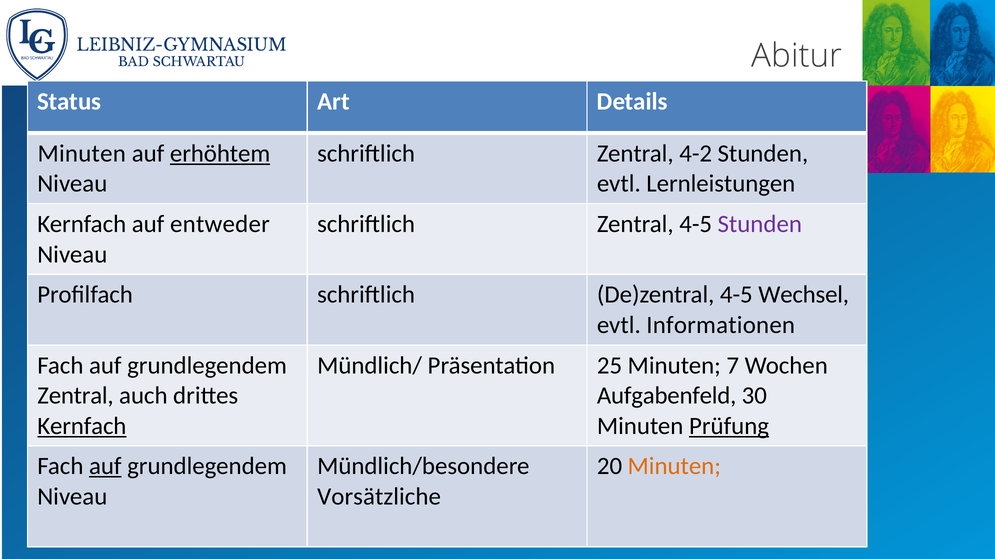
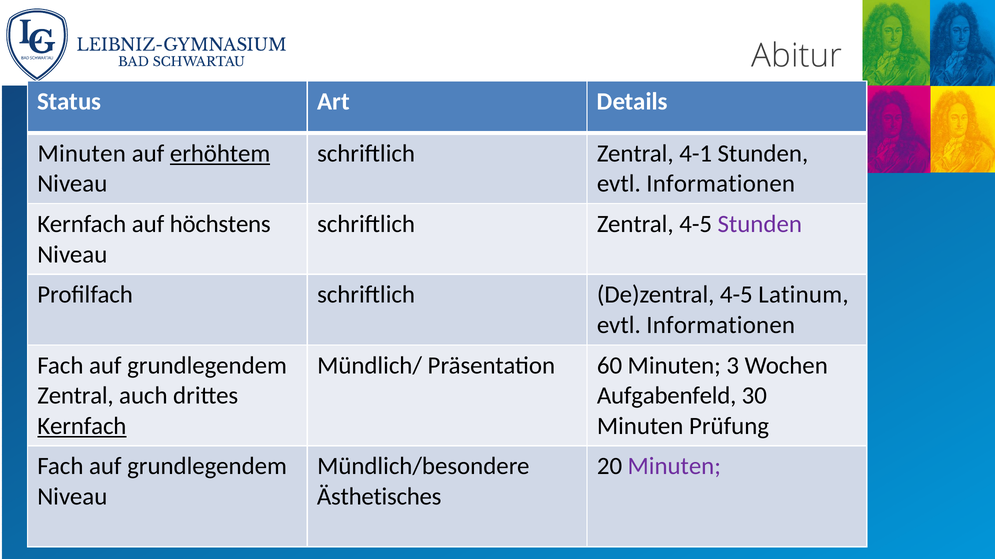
4-2: 4-2 -> 4-1
Lernleistungen at (721, 184): Lernleistungen -> Informationen
entweder: entweder -> höchstens
Wechsel: Wechsel -> Latinum
25: 25 -> 60
7: 7 -> 3
Prüfung underline: present -> none
auf at (105, 467) underline: present -> none
Minuten at (674, 467) colour: orange -> purple
Vorsätzliche: Vorsätzliche -> Ästhetisches
